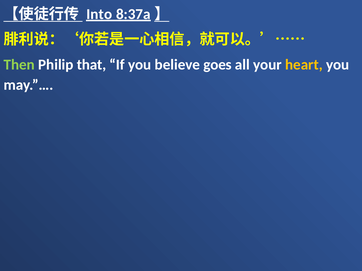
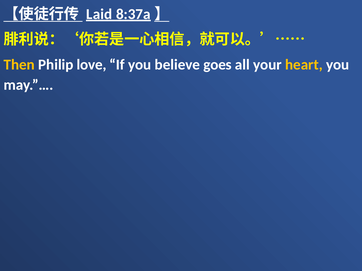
Into: Into -> Laid
Then colour: light green -> yellow
that: that -> love
